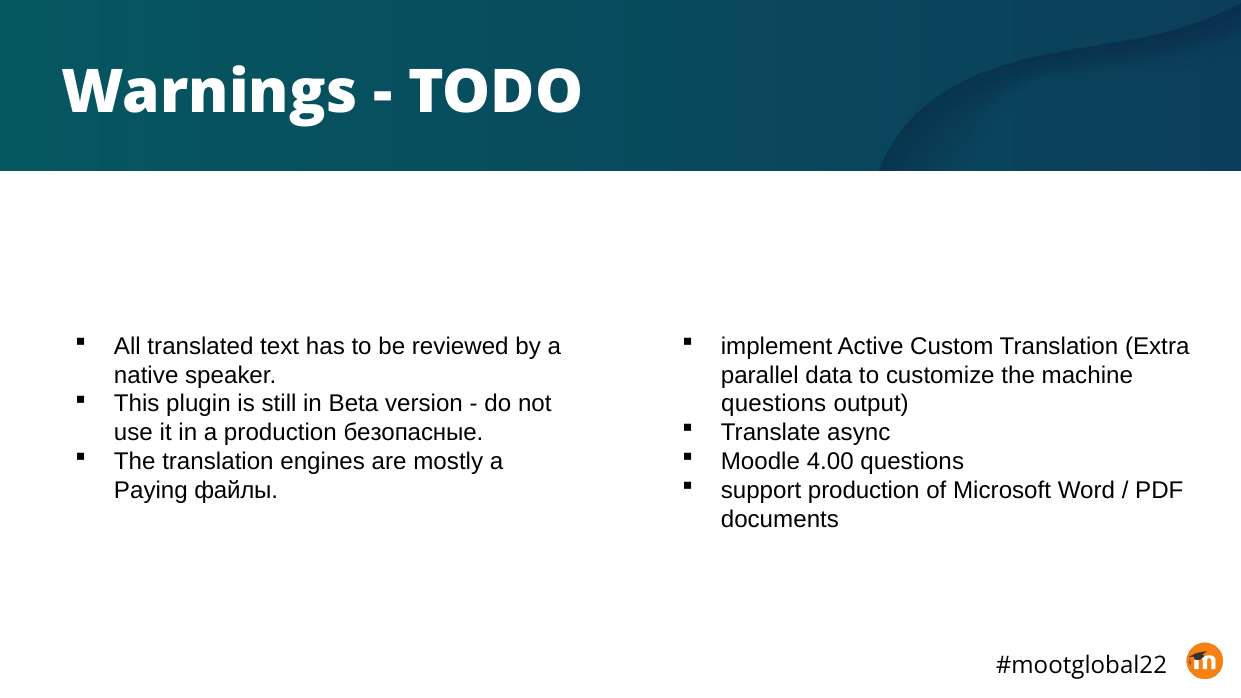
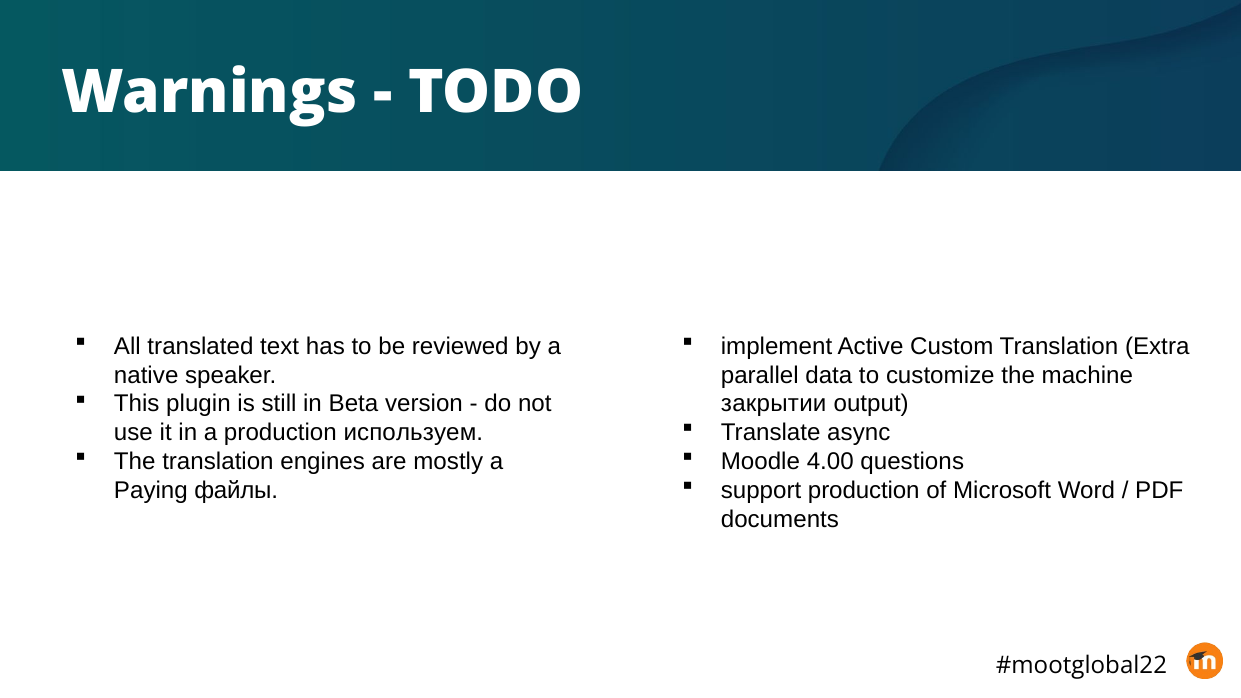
questions at (774, 404): questions -> закрытии
безопасные: безопасные -> используем
